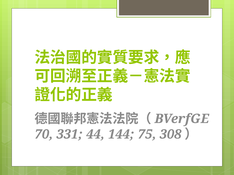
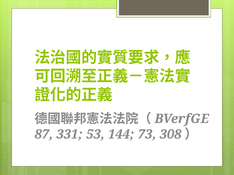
70: 70 -> 87
44: 44 -> 53
75: 75 -> 73
